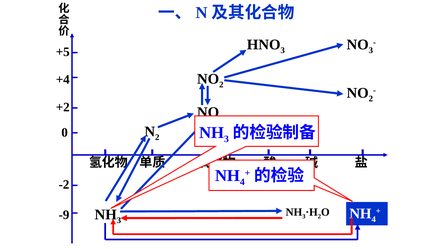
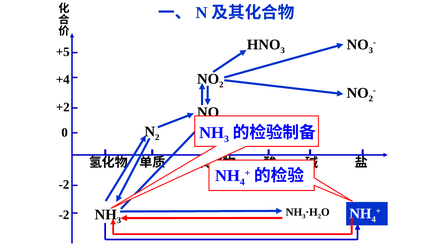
-9 at (64, 215): -9 -> -2
